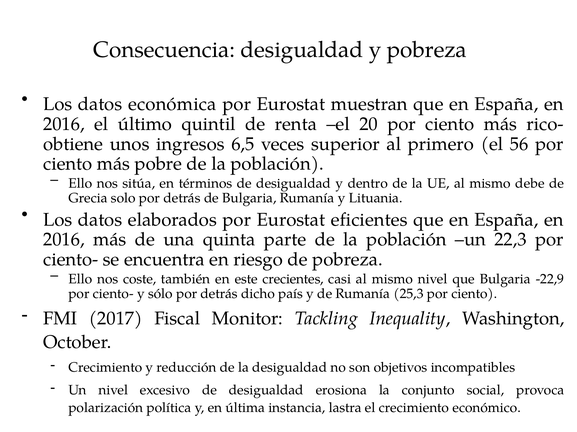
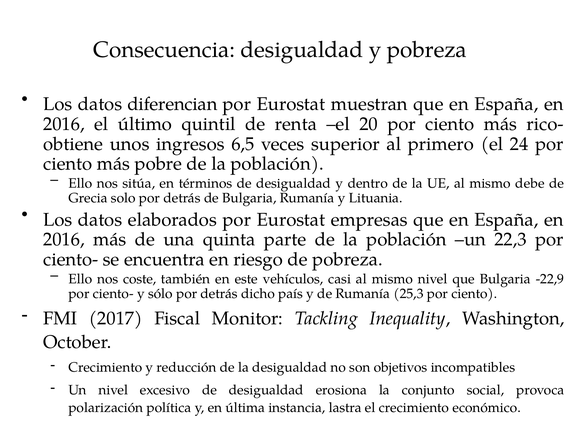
económica: económica -> diferencian
56: 56 -> 24
eficientes: eficientes -> empresas
crecientes: crecientes -> vehículos
